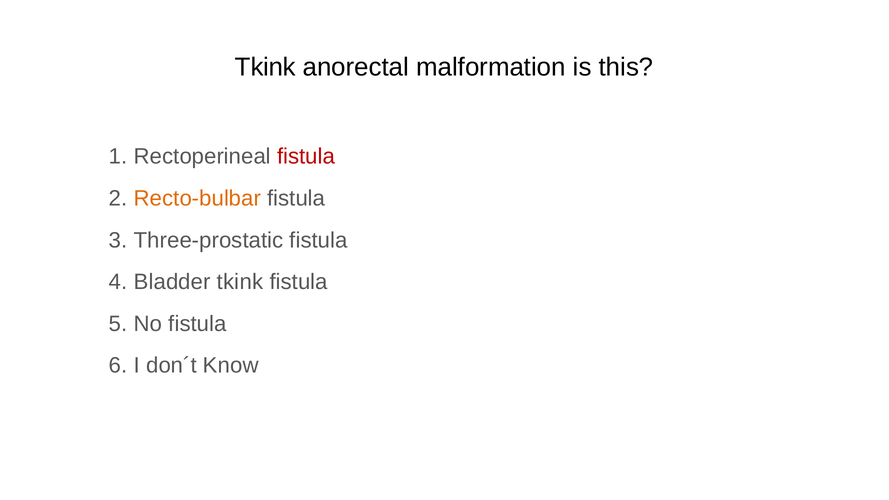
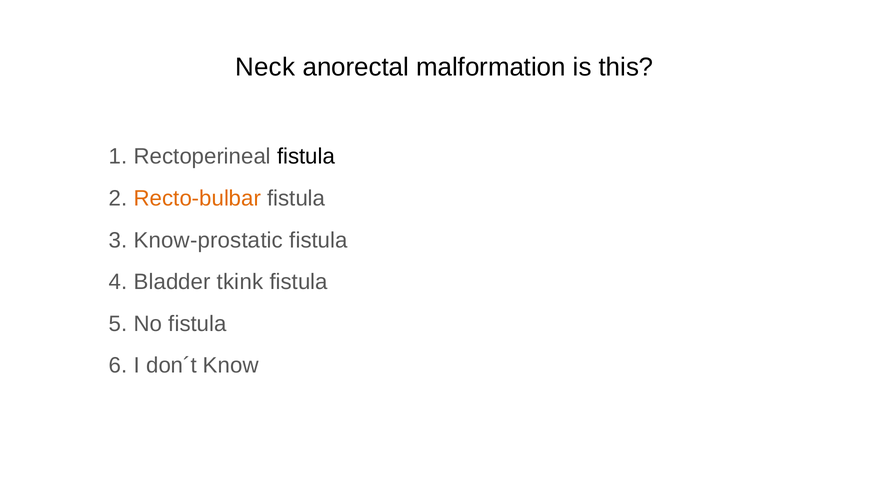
Tkink at (265, 67): Tkink -> Neck
fistula at (306, 157) colour: red -> black
Three-prostatic: Three-prostatic -> Know-prostatic
